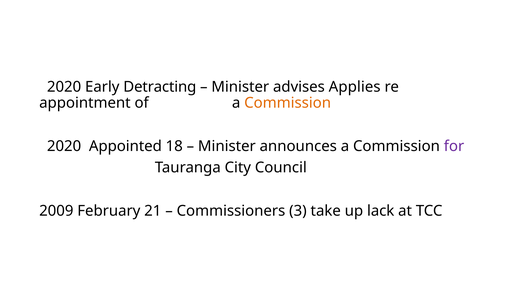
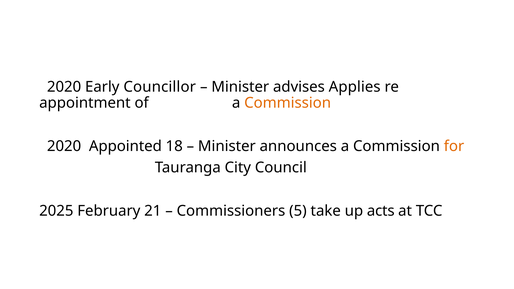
Detracting: Detracting -> Councillor
for colour: purple -> orange
2009: 2009 -> 2025
3: 3 -> 5
lack: lack -> acts
